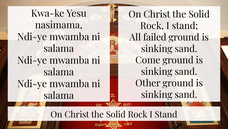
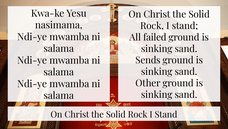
Come: Come -> Sends
